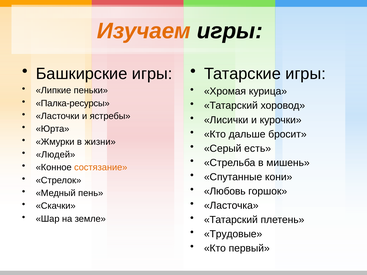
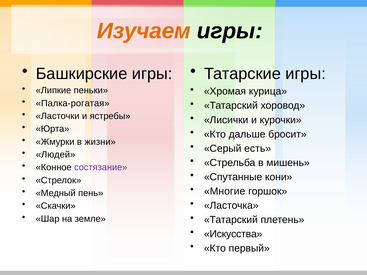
Палка-ресурсы: Палка-ресурсы -> Палка-рогатая
состязание colour: orange -> purple
Любовь: Любовь -> Многие
Трудовые: Трудовые -> Искусства
